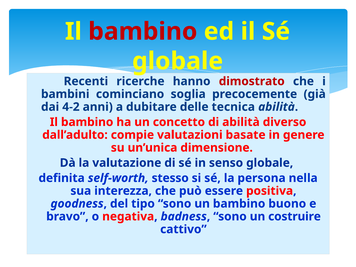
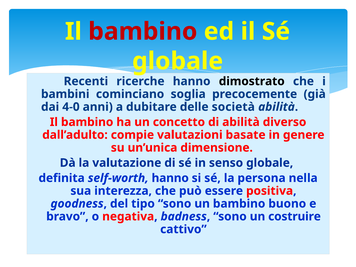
dimostrato colour: red -> black
4-2: 4-2 -> 4-0
tecnica: tecnica -> società
self-worth stesso: stesso -> hanno
